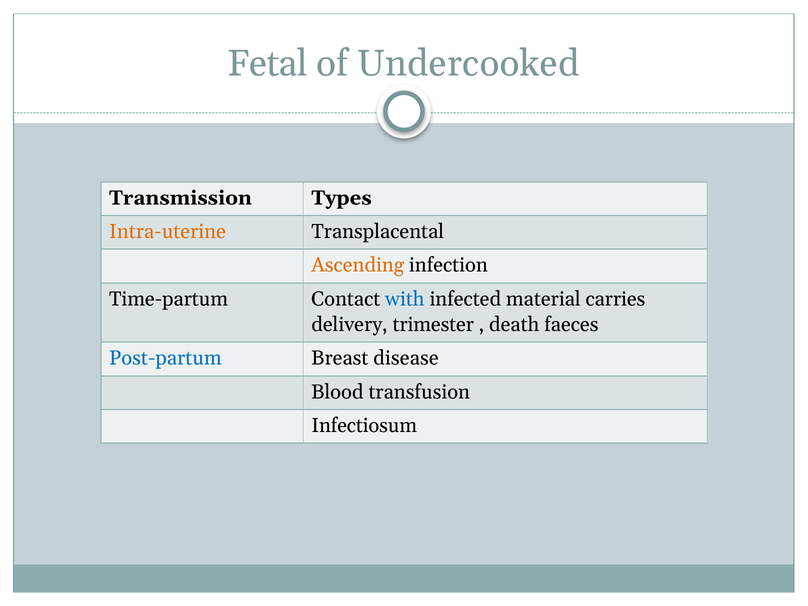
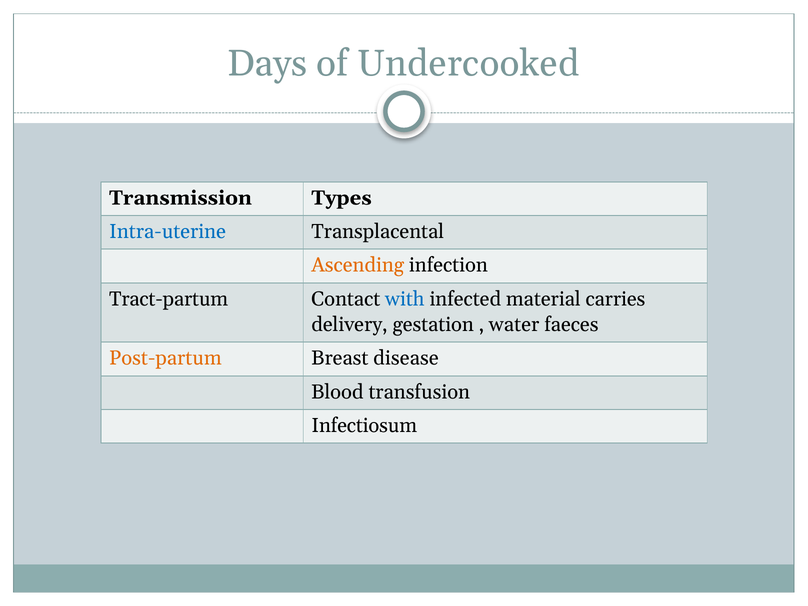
Fetal: Fetal -> Days
Intra-uterine colour: orange -> blue
Time-partum: Time-partum -> Tract-partum
trimester: trimester -> gestation
death: death -> water
Post-partum colour: blue -> orange
